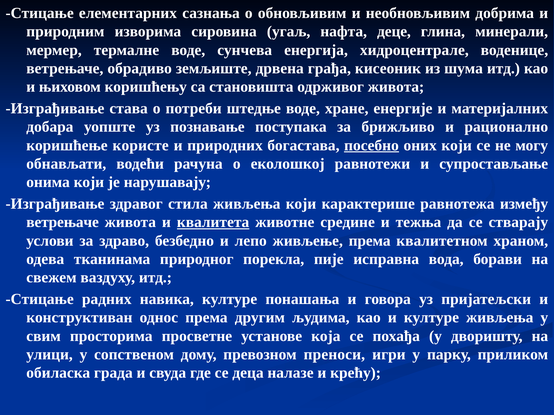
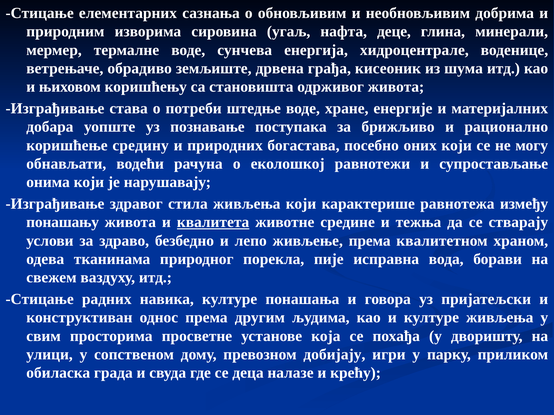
користе: користе -> средину
посебно underline: present -> none
ветрењаче at (63, 222): ветрењаче -> понашању
преноси: преноси -> добијају
